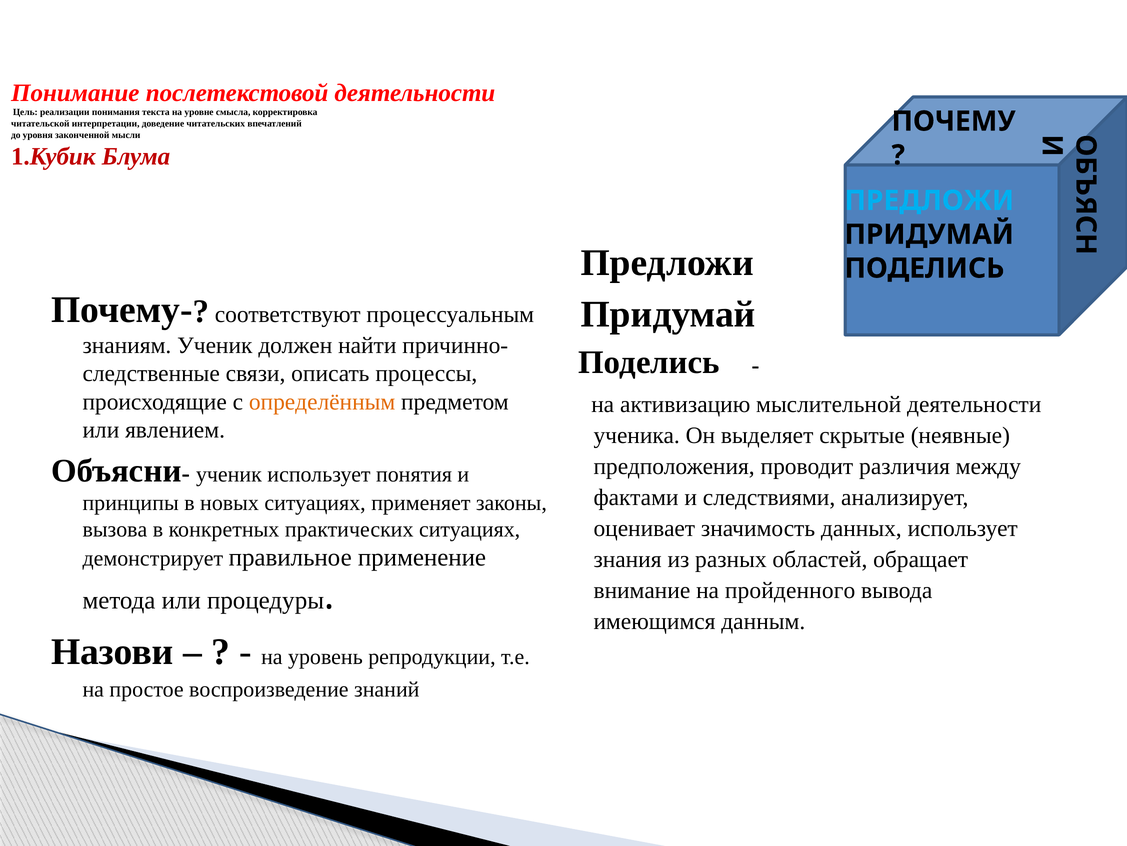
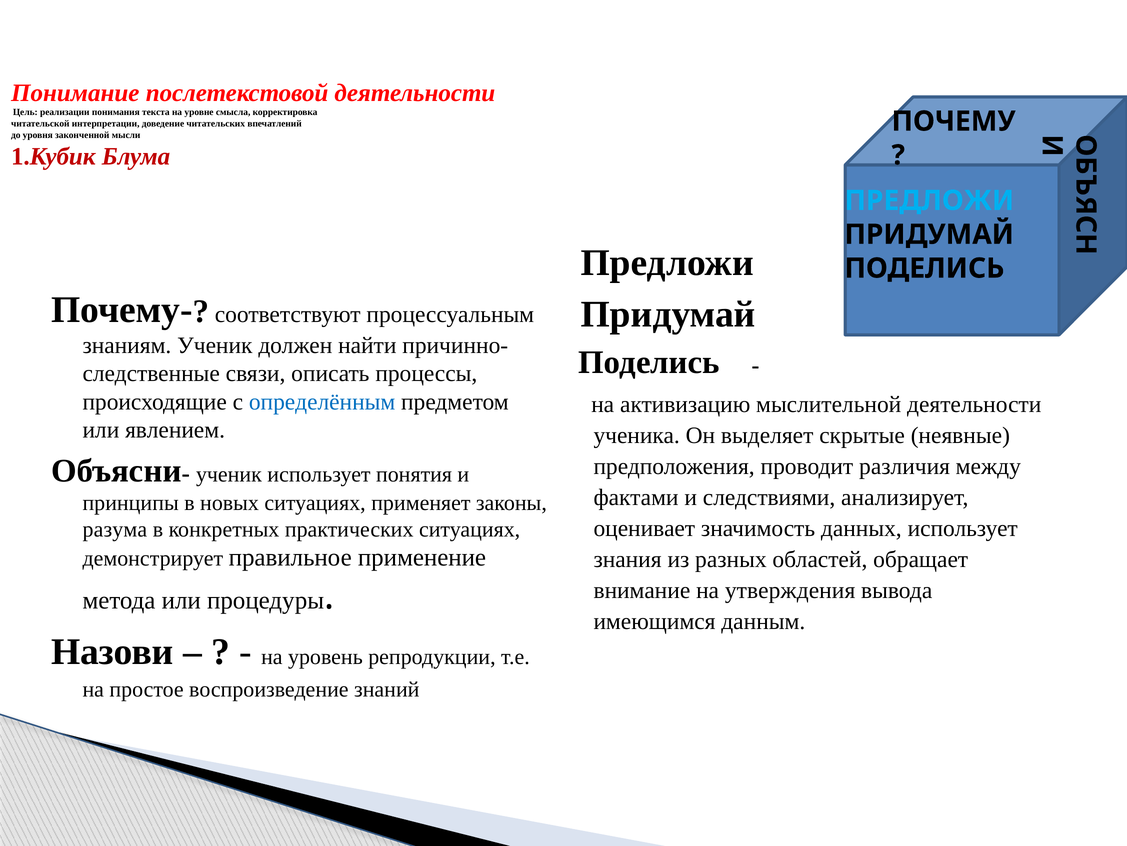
определённым colour: orange -> blue
вызова: вызова -> разума
пройденного: пройденного -> утверждения
